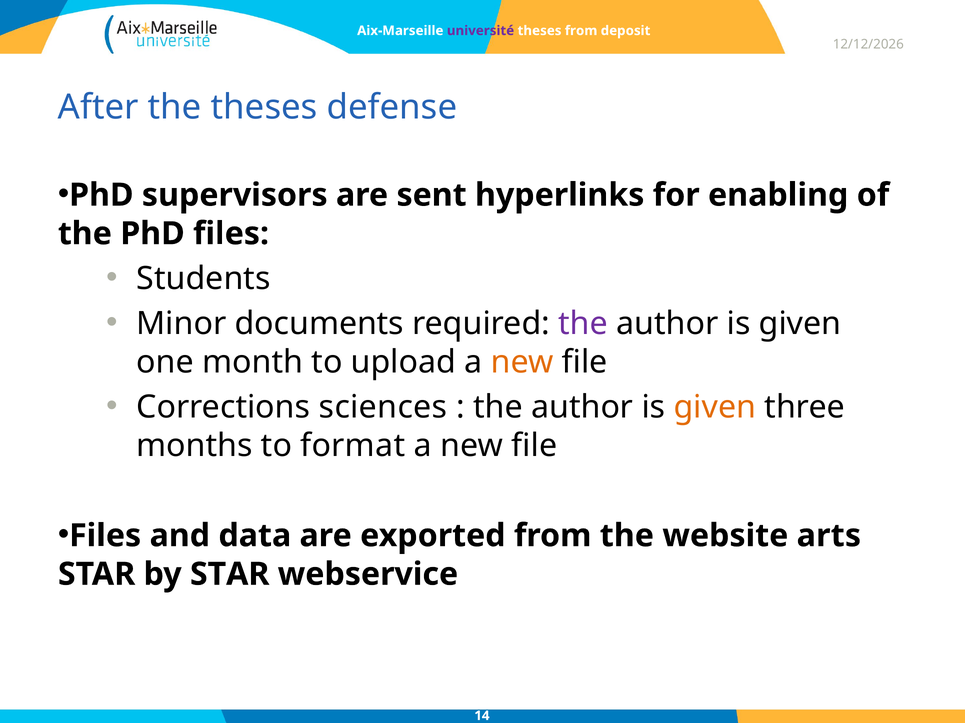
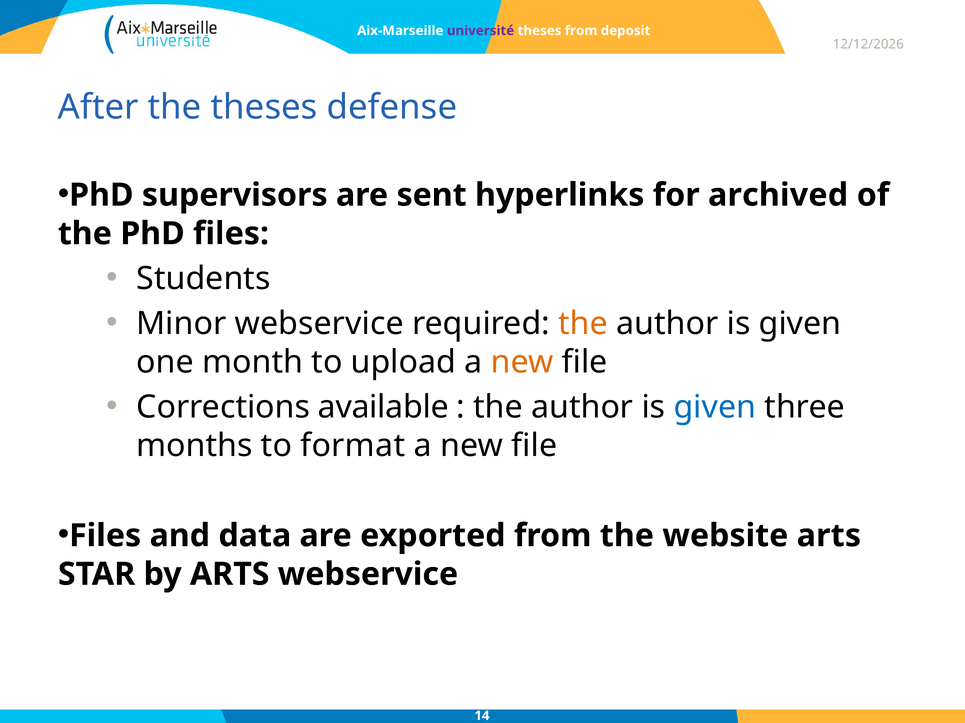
enabling: enabling -> archived
Minor documents: documents -> webservice
the at (583, 324) colour: purple -> orange
sciences: sciences -> available
given at (715, 408) colour: orange -> blue
by STAR: STAR -> ARTS
